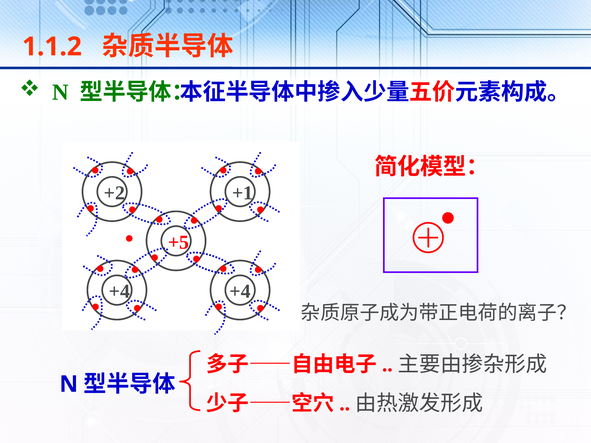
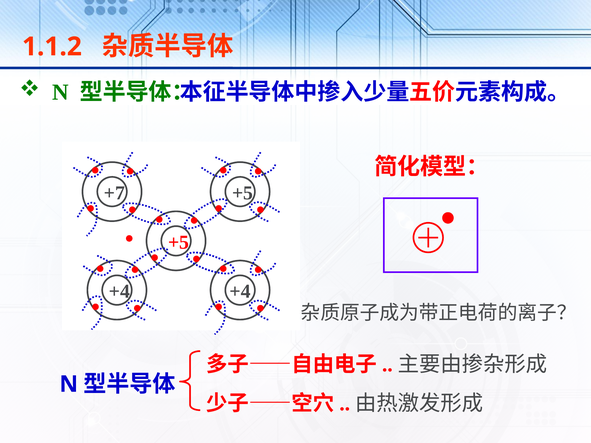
+2: +2 -> +7
+1 at (243, 193): +1 -> +5
